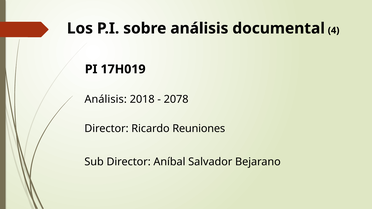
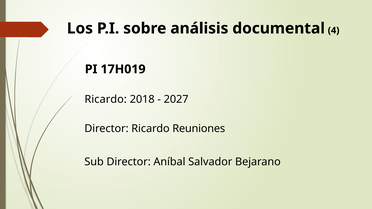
Análisis at (106, 99): Análisis -> Ricardo
2078: 2078 -> 2027
